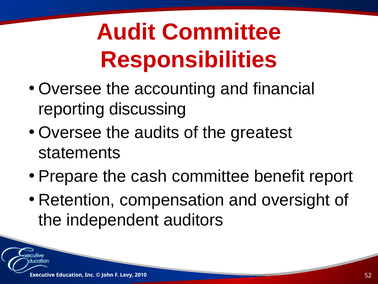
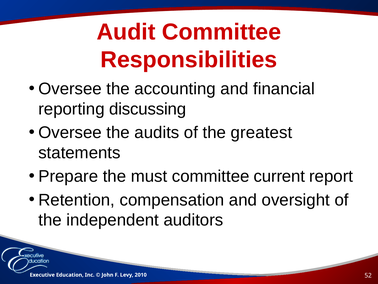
cash: cash -> must
benefit: benefit -> current
